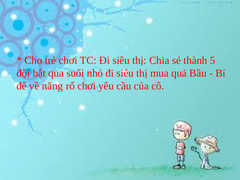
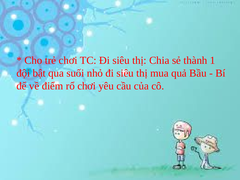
5: 5 -> 1
năng: năng -> điểm
